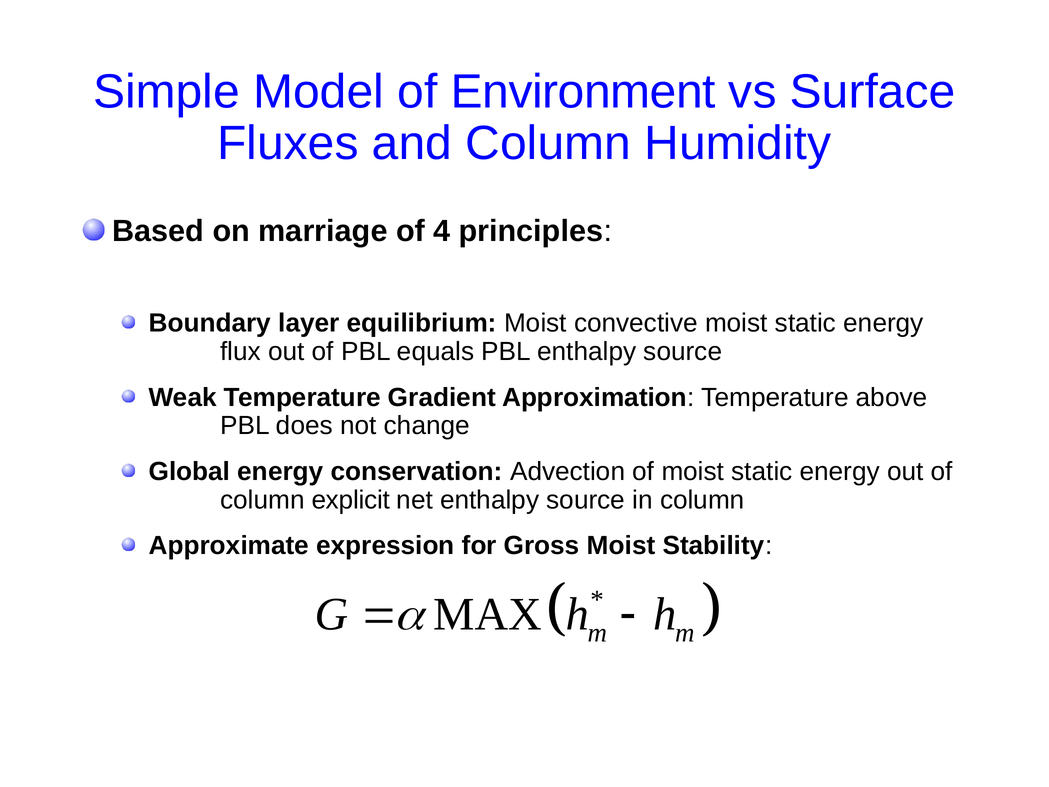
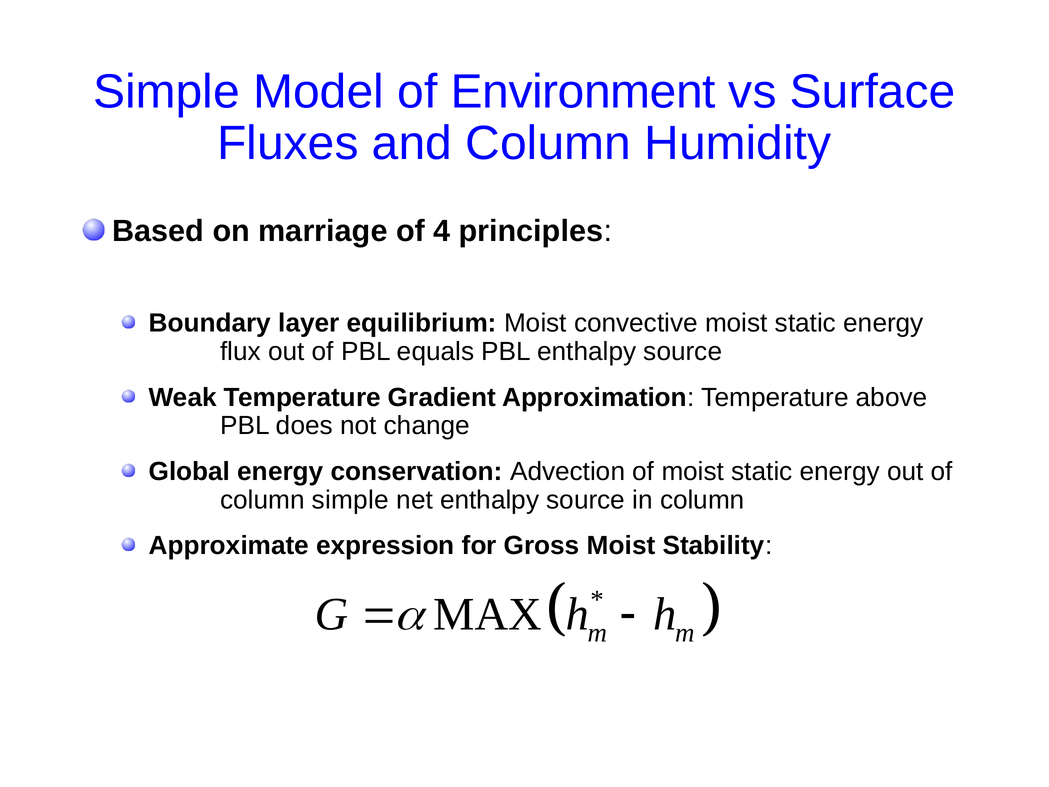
column explicit: explicit -> simple
